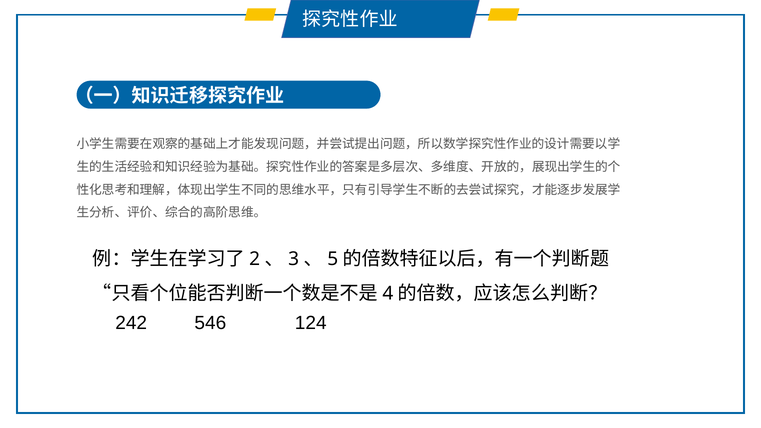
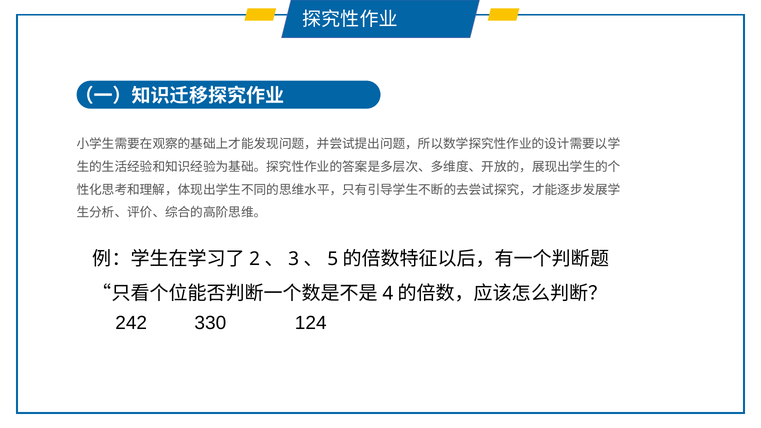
546: 546 -> 330
